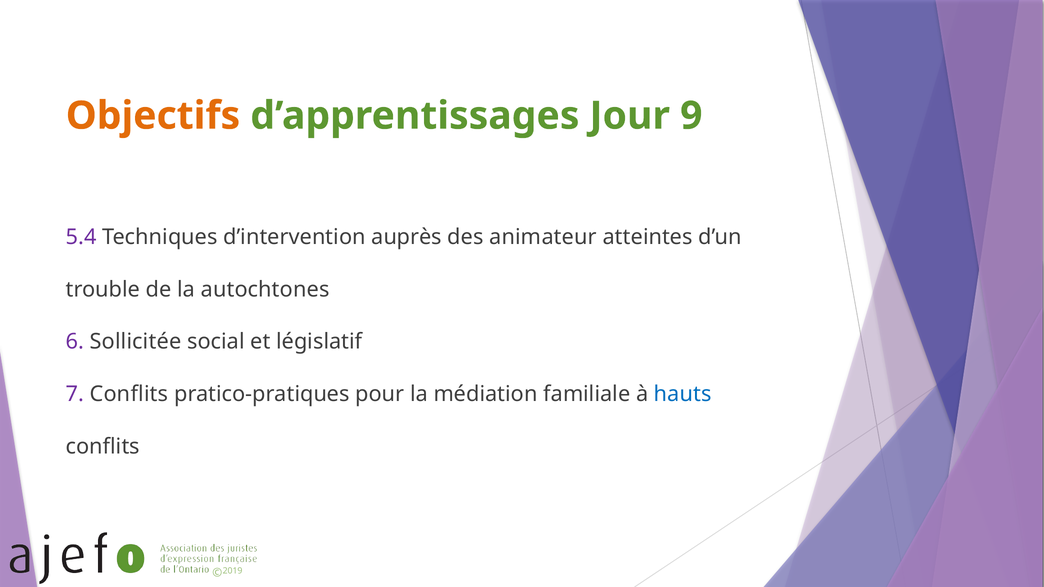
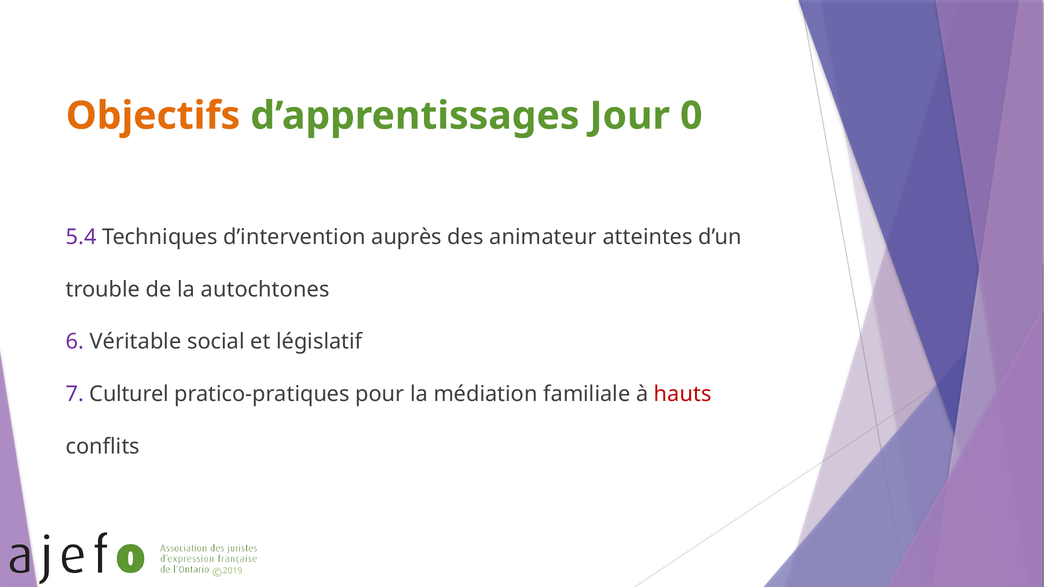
9: 9 -> 0
Sollicitée: Sollicitée -> Véritable
7 Conflits: Conflits -> Culturel
hauts colour: blue -> red
